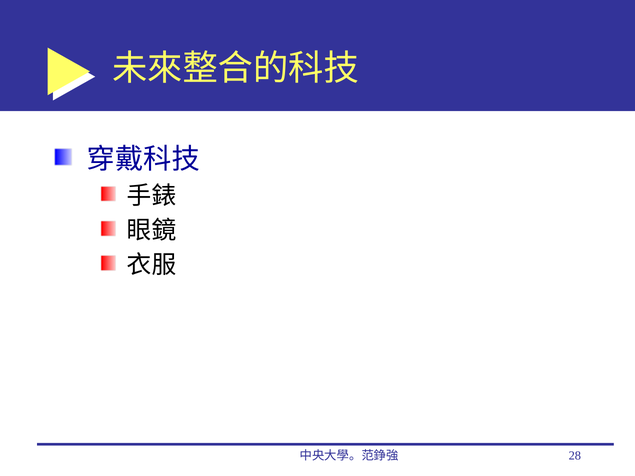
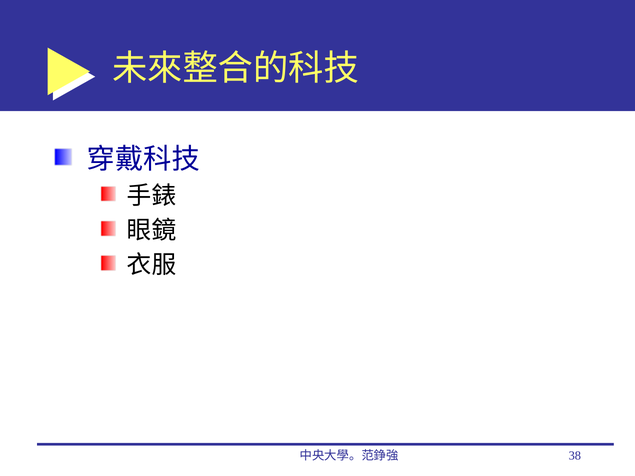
28: 28 -> 38
